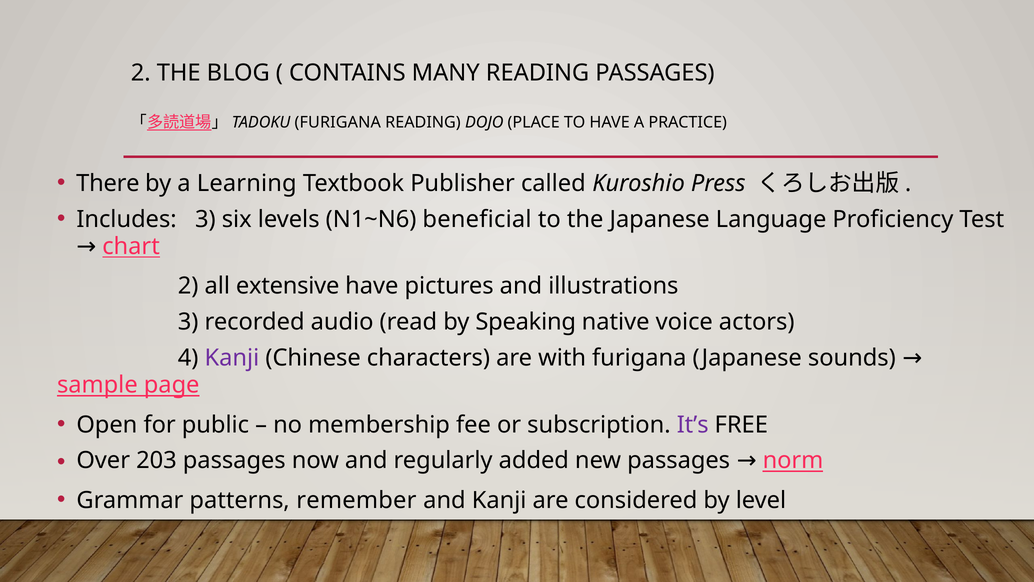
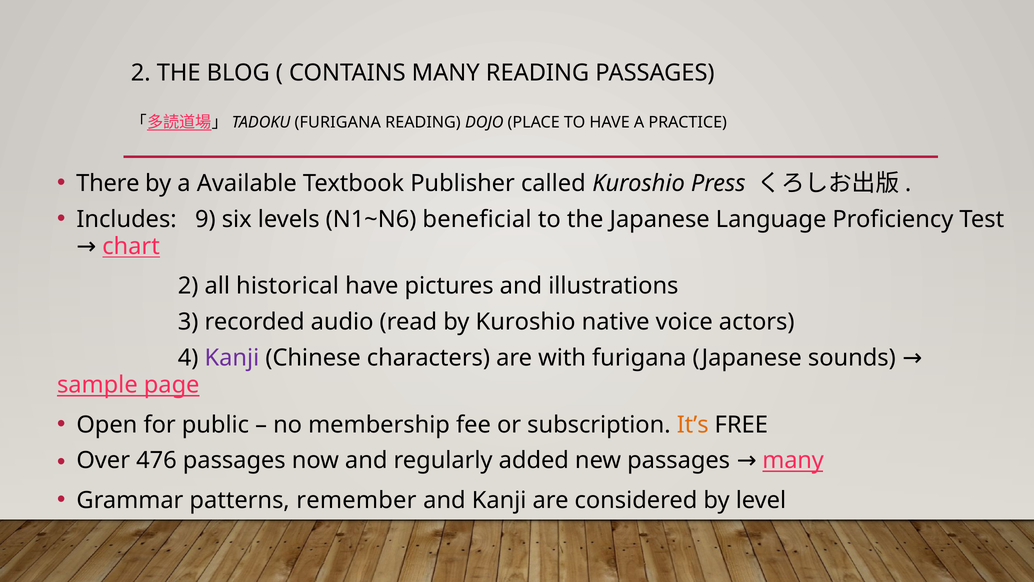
Learning: Learning -> Available
Includes 3: 3 -> 9
extensive: extensive -> historical
by Speaking: Speaking -> Kuroshio
It’s colour: purple -> orange
203: 203 -> 476
norm at (793, 460): norm -> many
